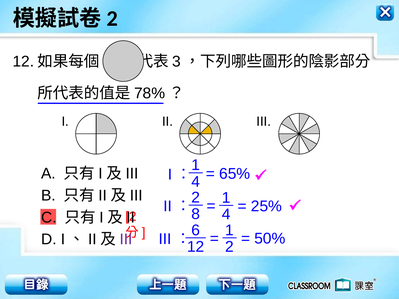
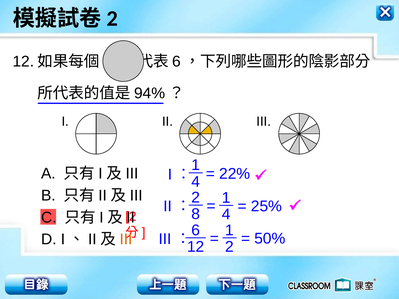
3 at (177, 61): 3 -> 6
78%: 78% -> 94%
65%: 65% -> 22%
III at (126, 240) colour: purple -> orange
